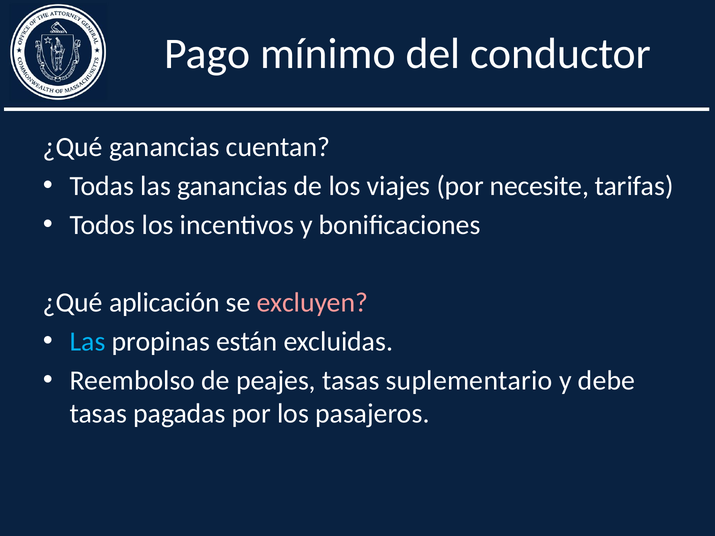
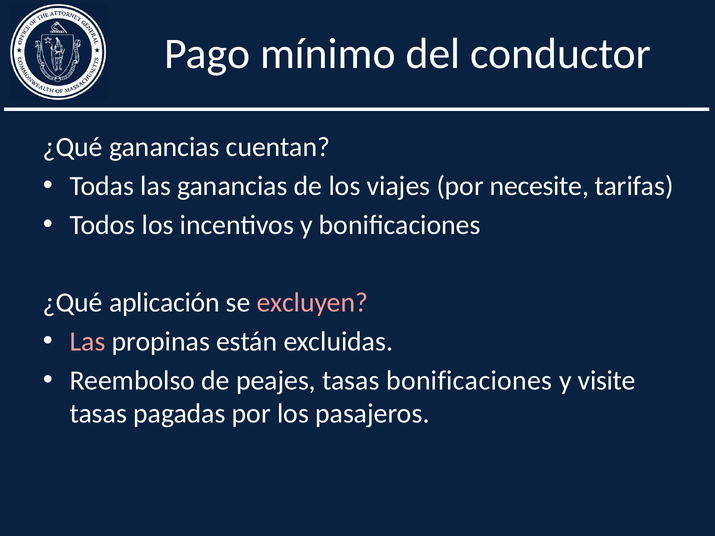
Las at (88, 342) colour: light blue -> pink
tasas suplementario: suplementario -> bonificaciones
debe: debe -> visite
